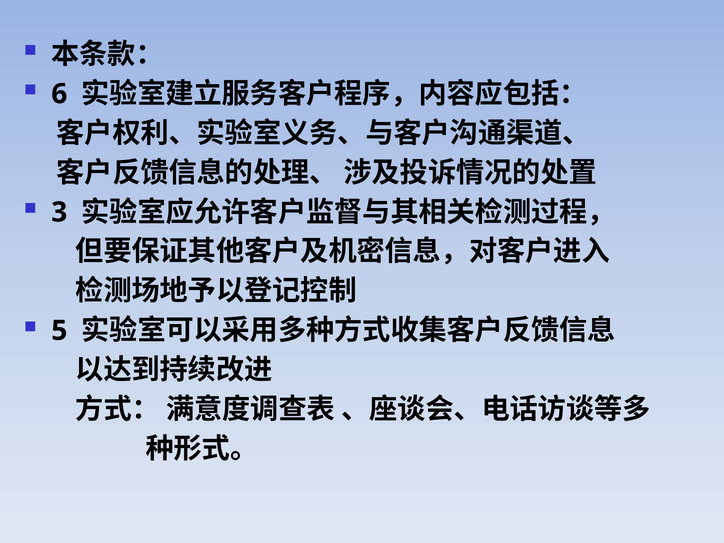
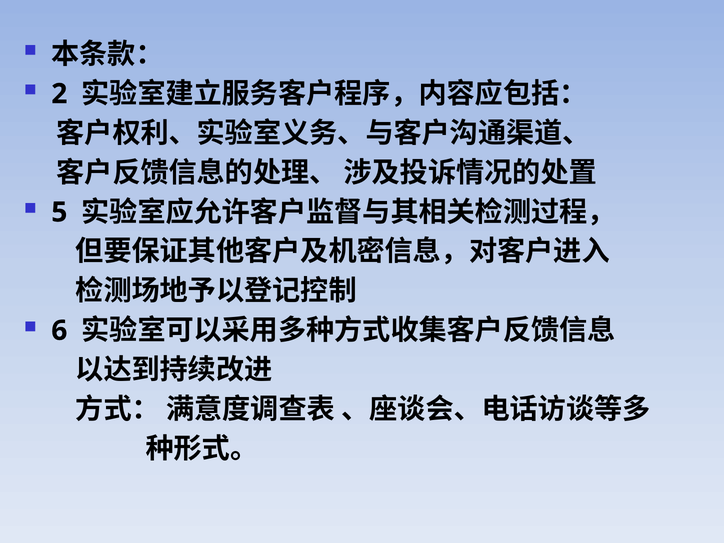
6: 6 -> 2
3: 3 -> 5
5: 5 -> 6
